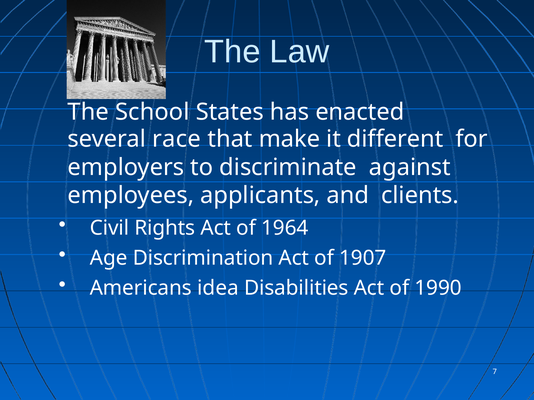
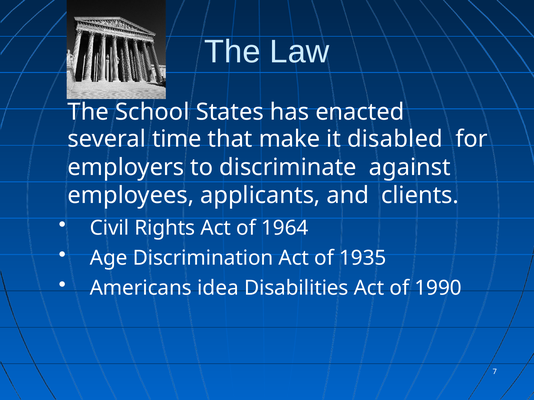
race: race -> time
different: different -> disabled
1907: 1907 -> 1935
